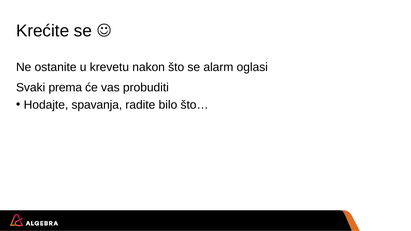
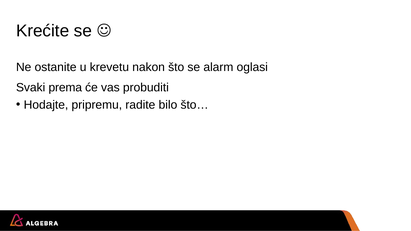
spavanja: spavanja -> pripremu
